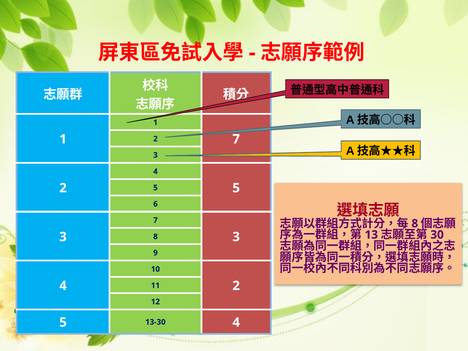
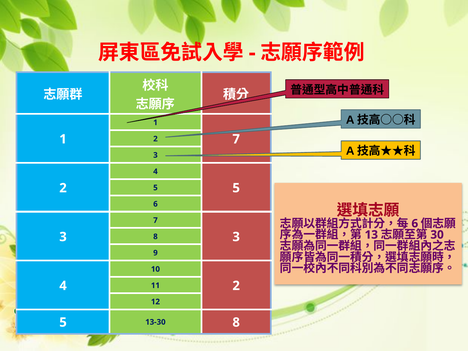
8 at (415, 224): 8 -> 6
13-30 4: 4 -> 8
